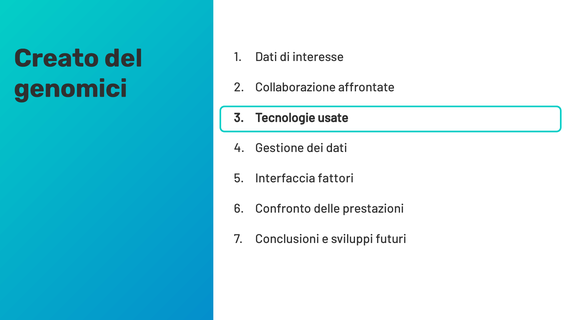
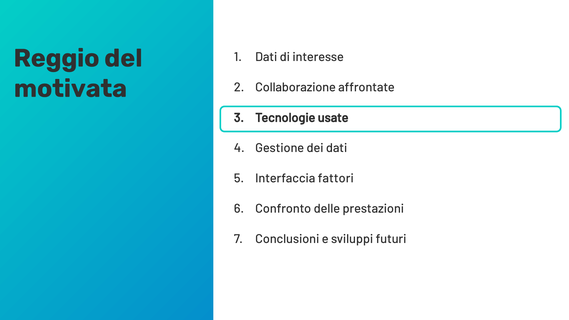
Creato: Creato -> Reggio
genomici: genomici -> motivata
